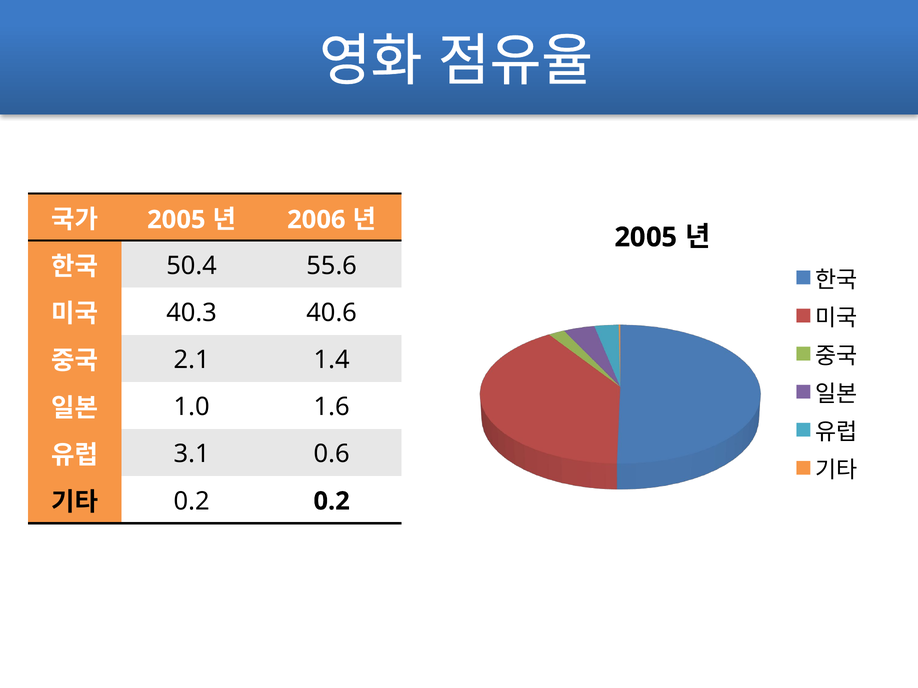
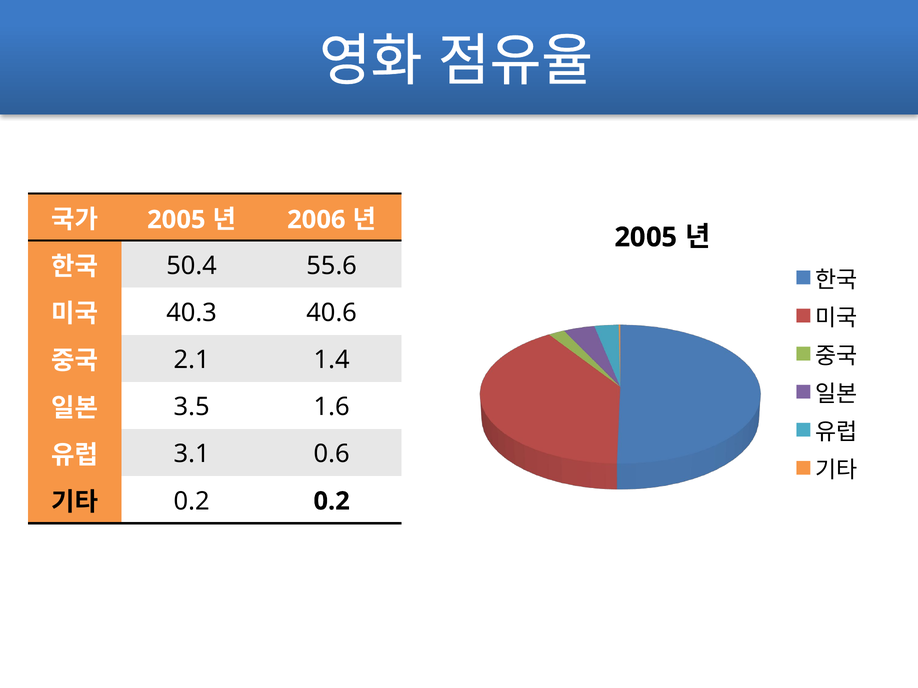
1.0: 1.0 -> 3.5
